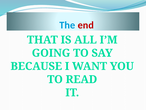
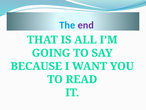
end colour: red -> purple
